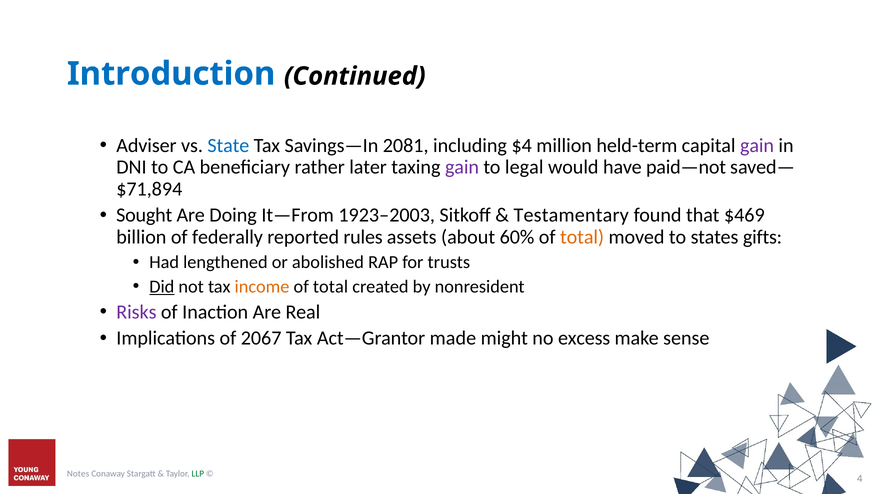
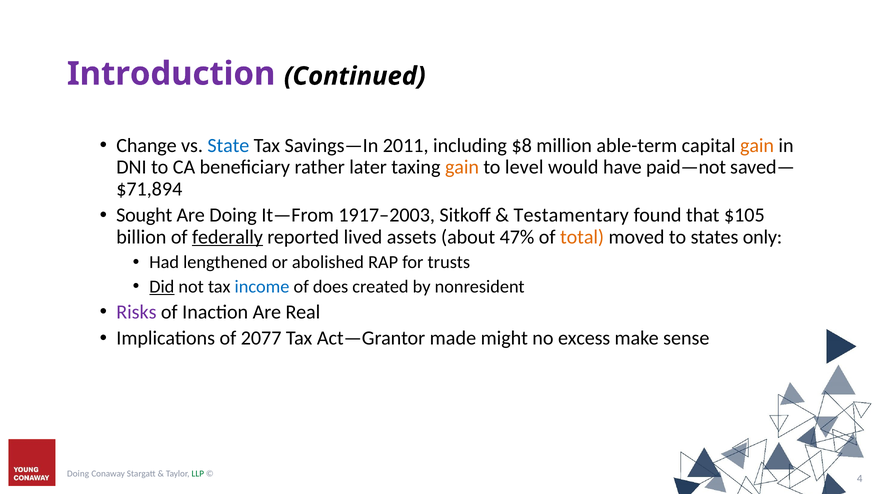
Introduction colour: blue -> purple
Adviser: Adviser -> Change
2081: 2081 -> 2011
$4: $4 -> $8
held-term: held-term -> able-term
gain at (757, 145) colour: purple -> orange
gain at (462, 167) colour: purple -> orange
legal: legal -> level
1923‒2003: 1923‒2003 -> 1917‒2003
$469: $469 -> $105
federally underline: none -> present
rules: rules -> lived
60%: 60% -> 47%
gifts: gifts -> only
income colour: orange -> blue
total at (330, 287): total -> does
2067: 2067 -> 2077
Notes at (78, 474): Notes -> Doing
